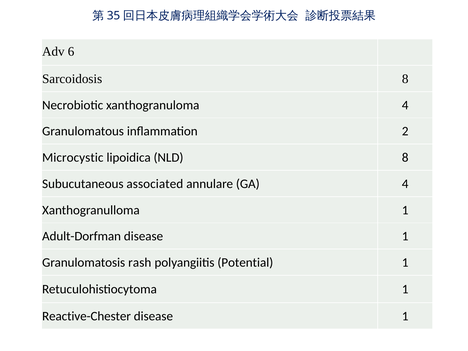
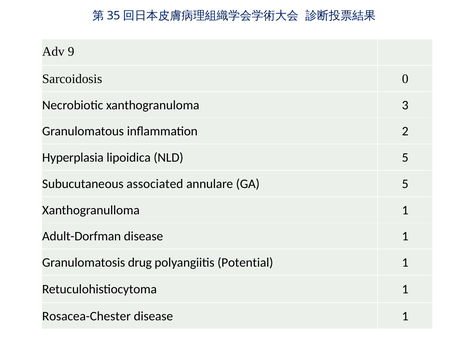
6: 6 -> 9
Sarcoidosis 8: 8 -> 0
xanthogranuloma 4: 4 -> 3
Microcystic: Microcystic -> Hyperplasia
NLD 8: 8 -> 5
GA 4: 4 -> 5
rash: rash -> drug
Reactive-Chester: Reactive-Chester -> Rosacea-Chester
